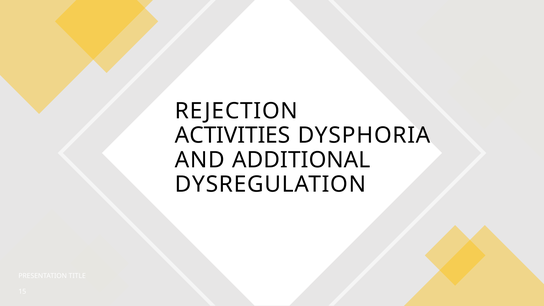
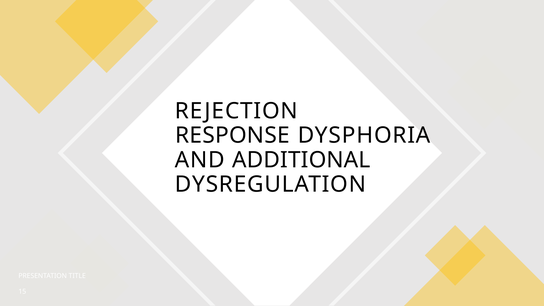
ACTIVITIES: ACTIVITIES -> RESPONSE
